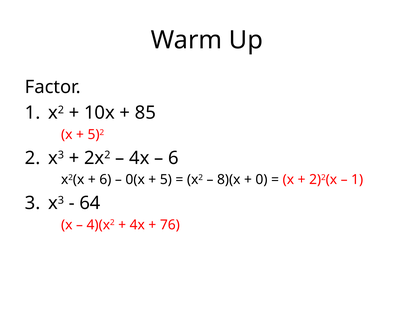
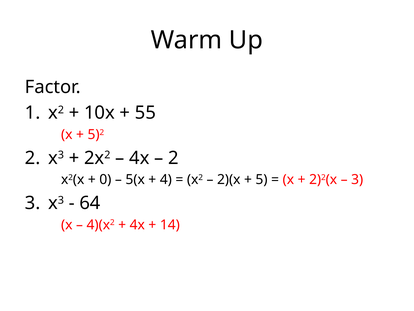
85: 85 -> 55
6 at (173, 158): 6 -> 2
6 at (105, 179): 6 -> 0
0(x: 0(x -> 5(x
5: 5 -> 4
8)(x: 8)(x -> 2)(x
0: 0 -> 5
1 at (357, 179): 1 -> 3
76: 76 -> 14
